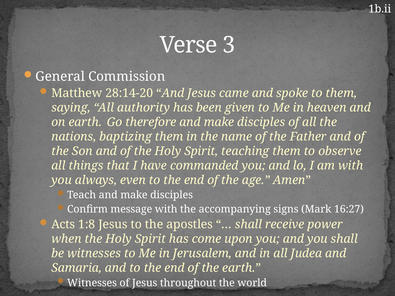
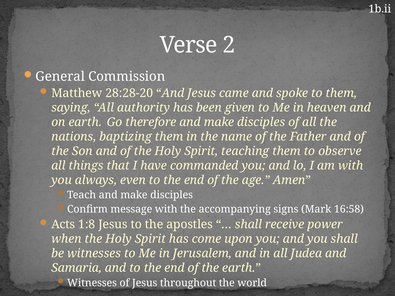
3: 3 -> 2
28:14-20: 28:14-20 -> 28:28-20
16:27: 16:27 -> 16:58
